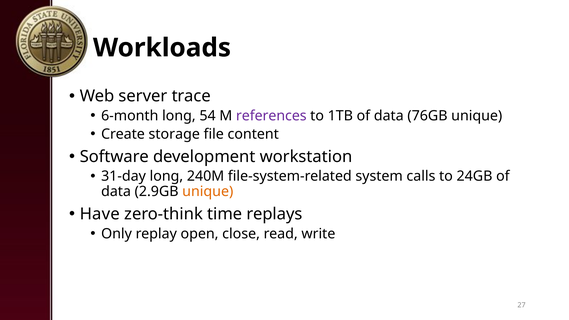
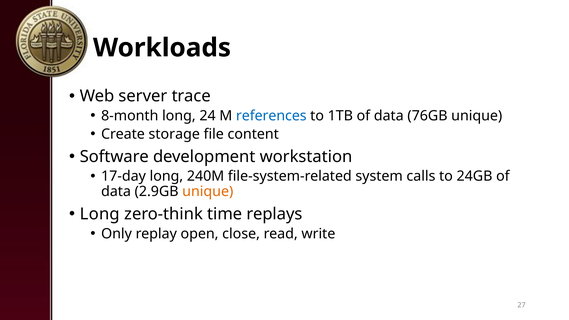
6-month: 6-month -> 8-month
54: 54 -> 24
references colour: purple -> blue
31-day: 31-day -> 17-day
Have at (100, 214): Have -> Long
